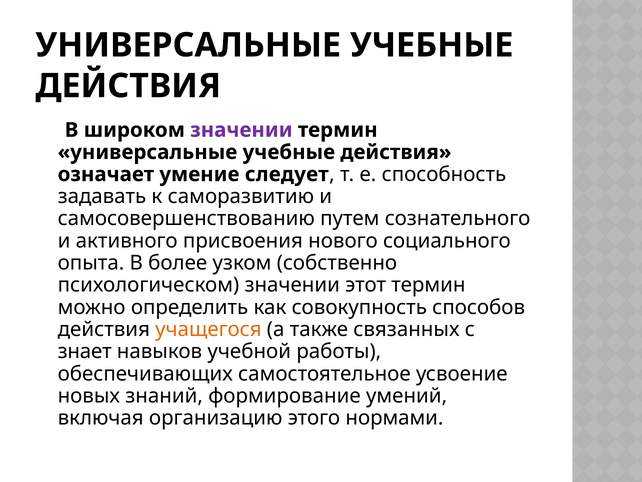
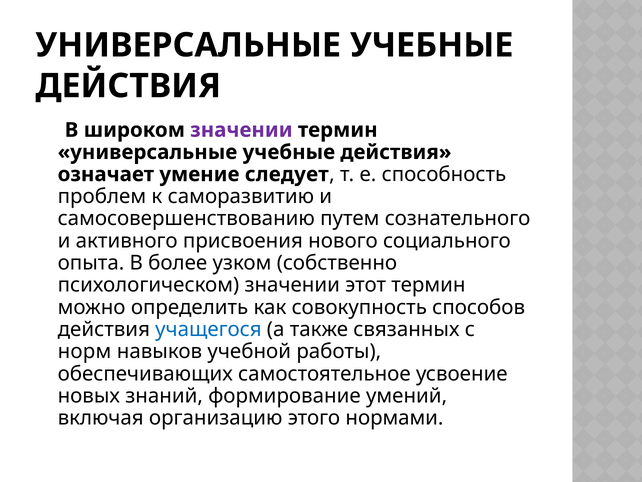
задавать: задавать -> проблем
учащегося colour: orange -> blue
знает: знает -> норм
